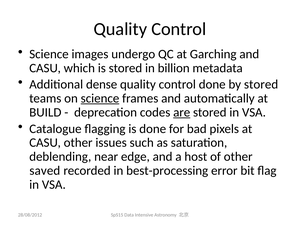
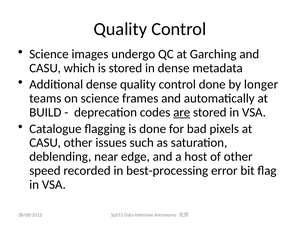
in billion: billion -> dense
by stored: stored -> longer
science at (100, 98) underline: present -> none
saved: saved -> speed
